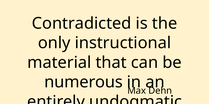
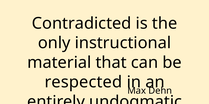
numerous: numerous -> respected
